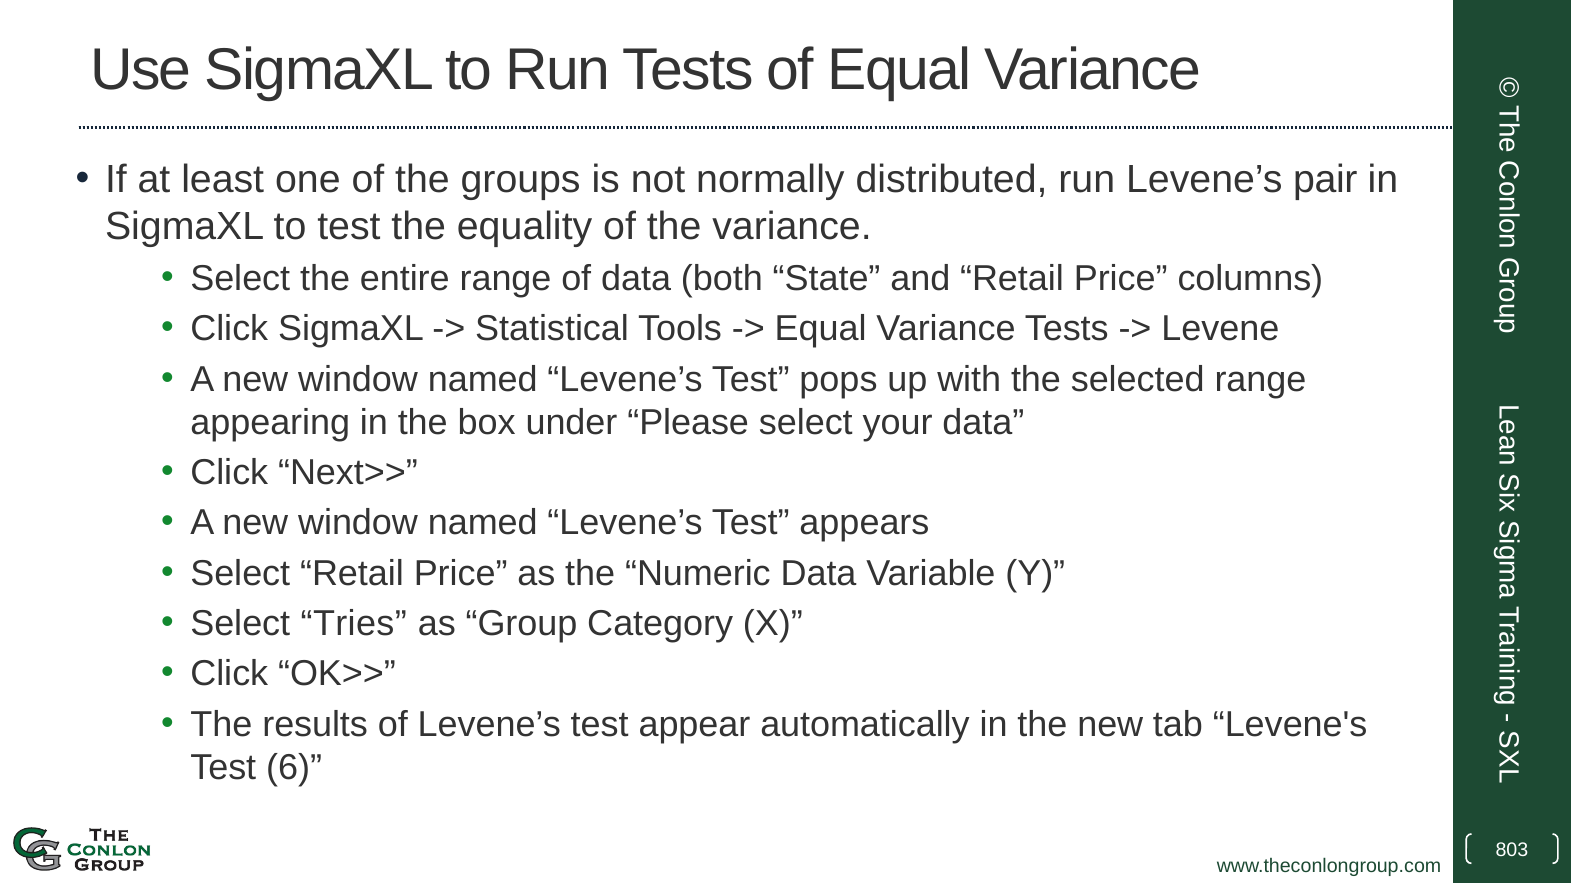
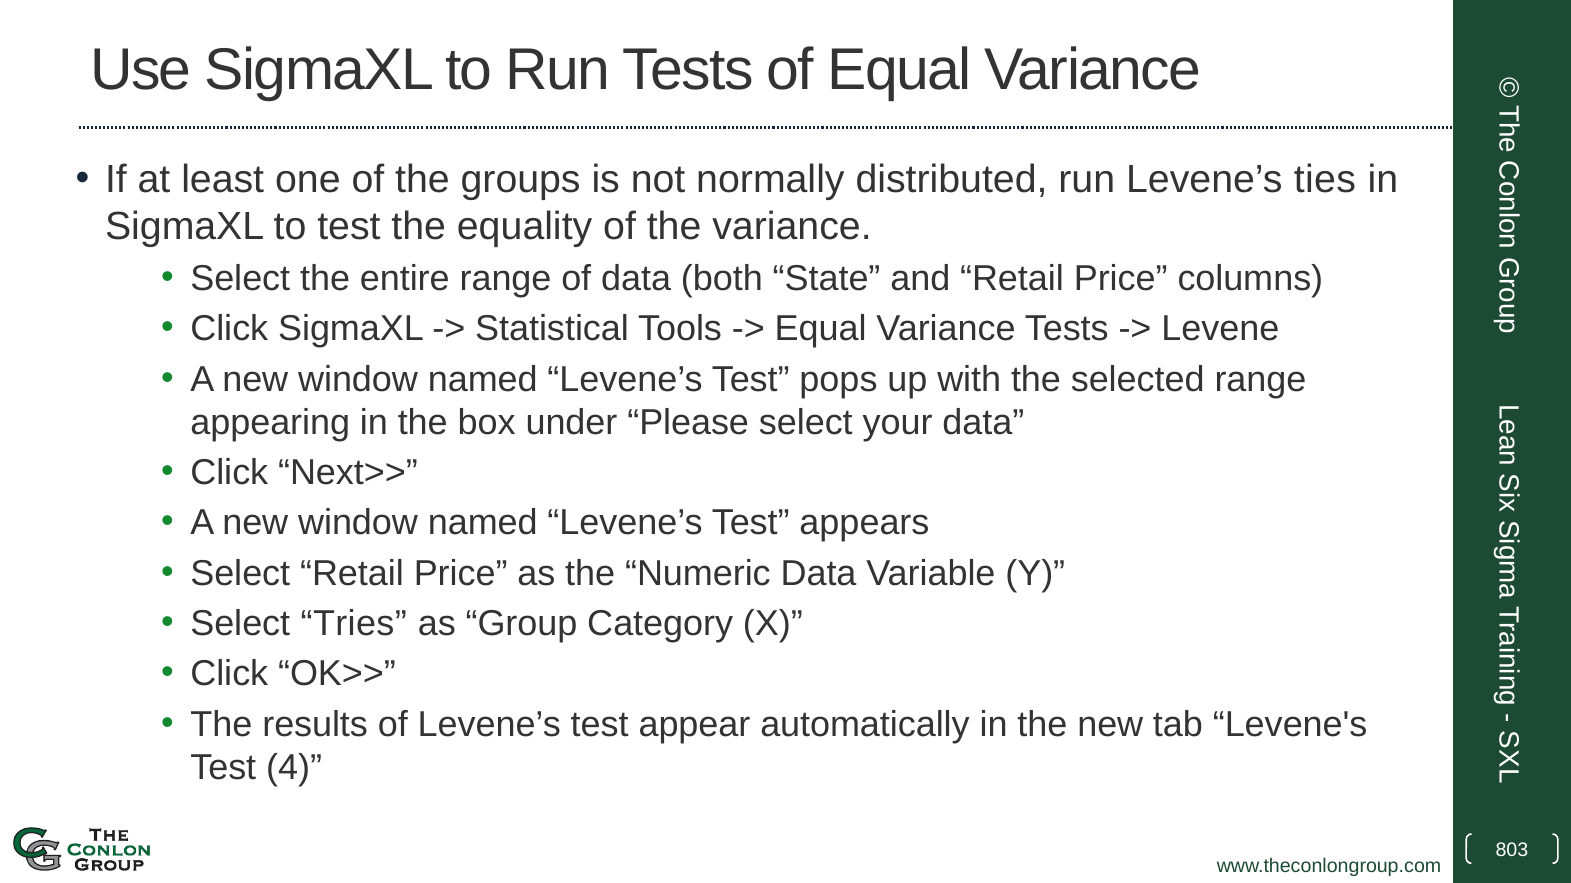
pair: pair -> ties
6: 6 -> 4
